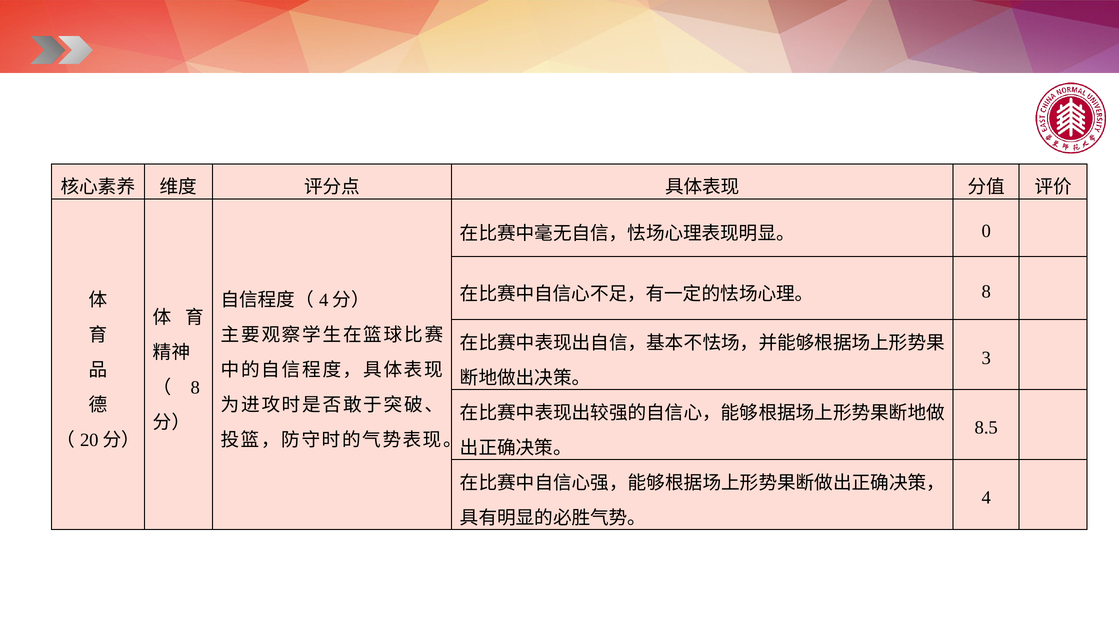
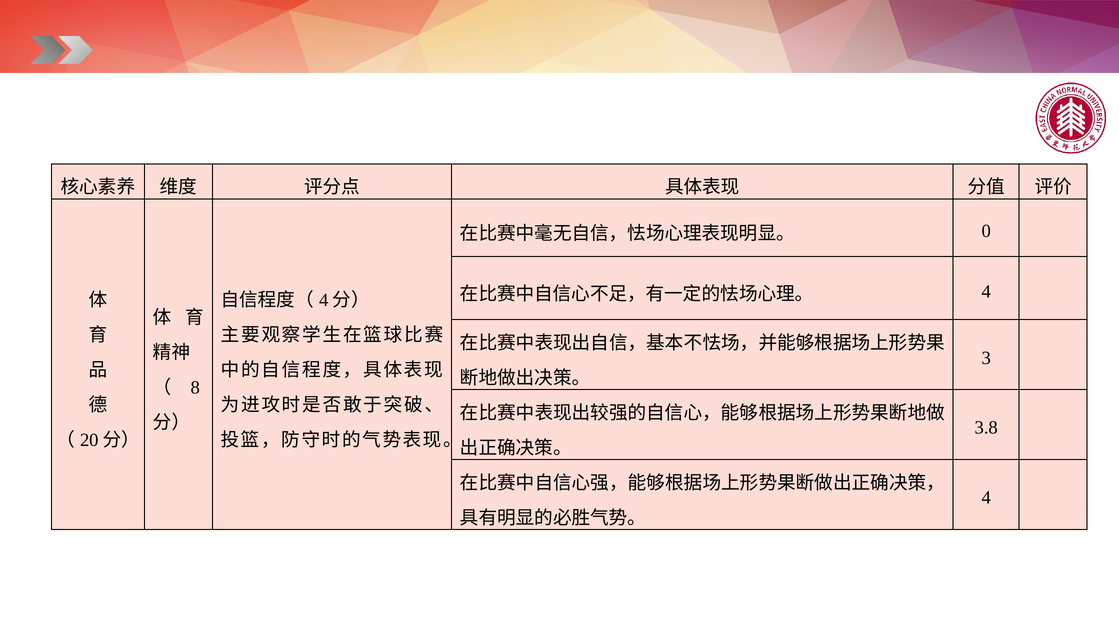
8 at (986, 291): 8 -> 4
8.5: 8.5 -> 3.8
